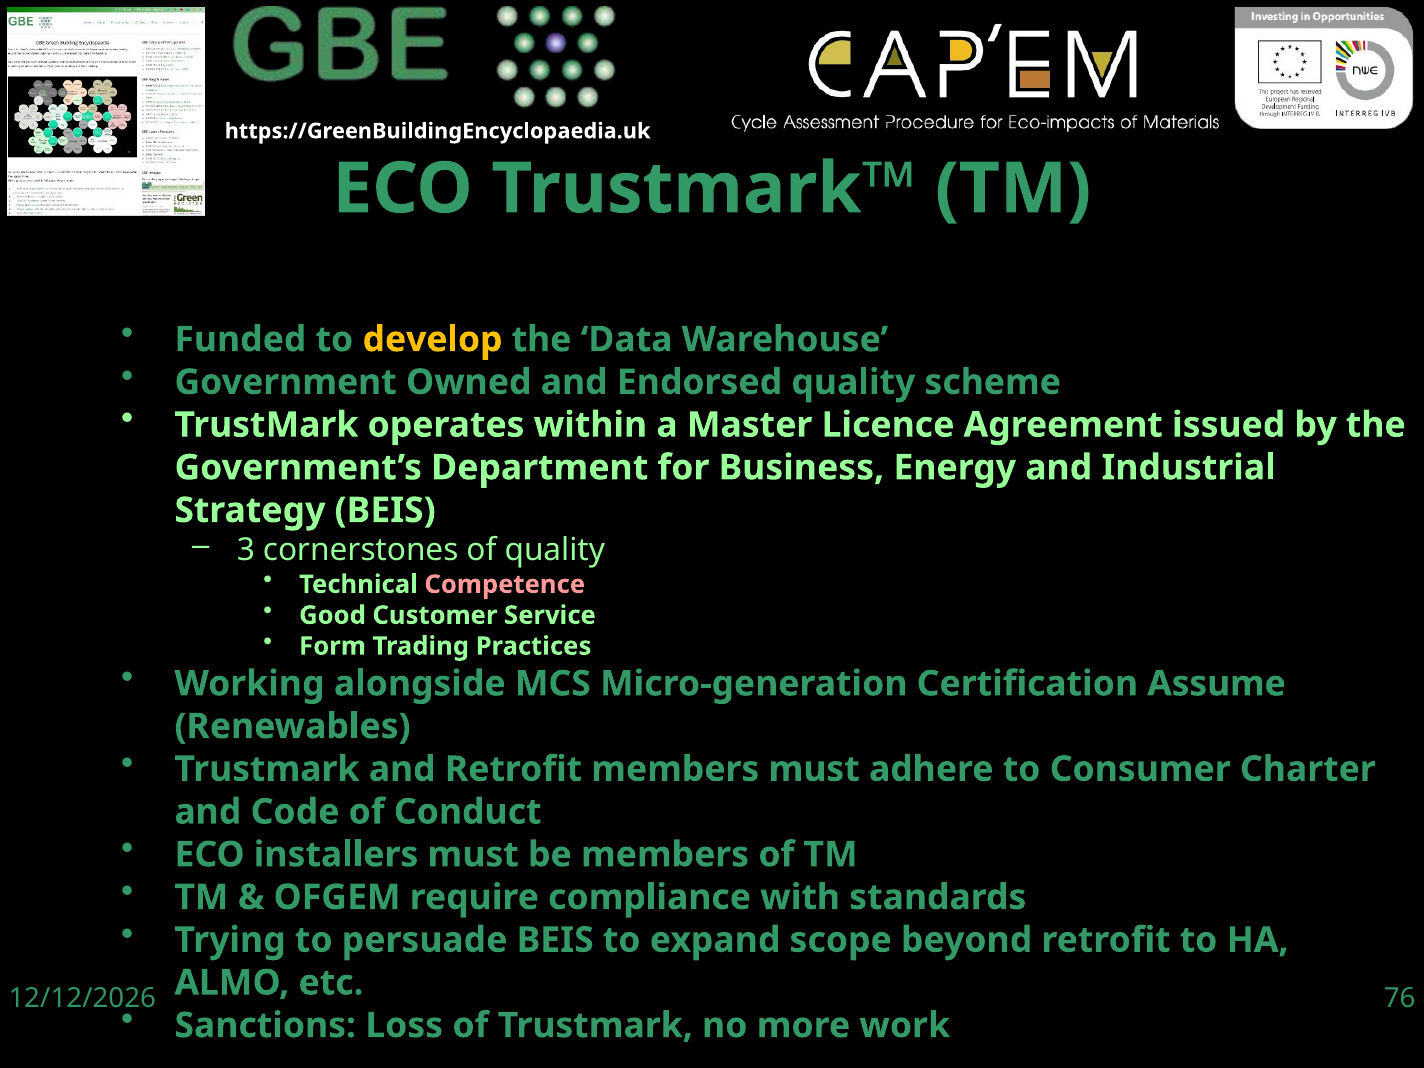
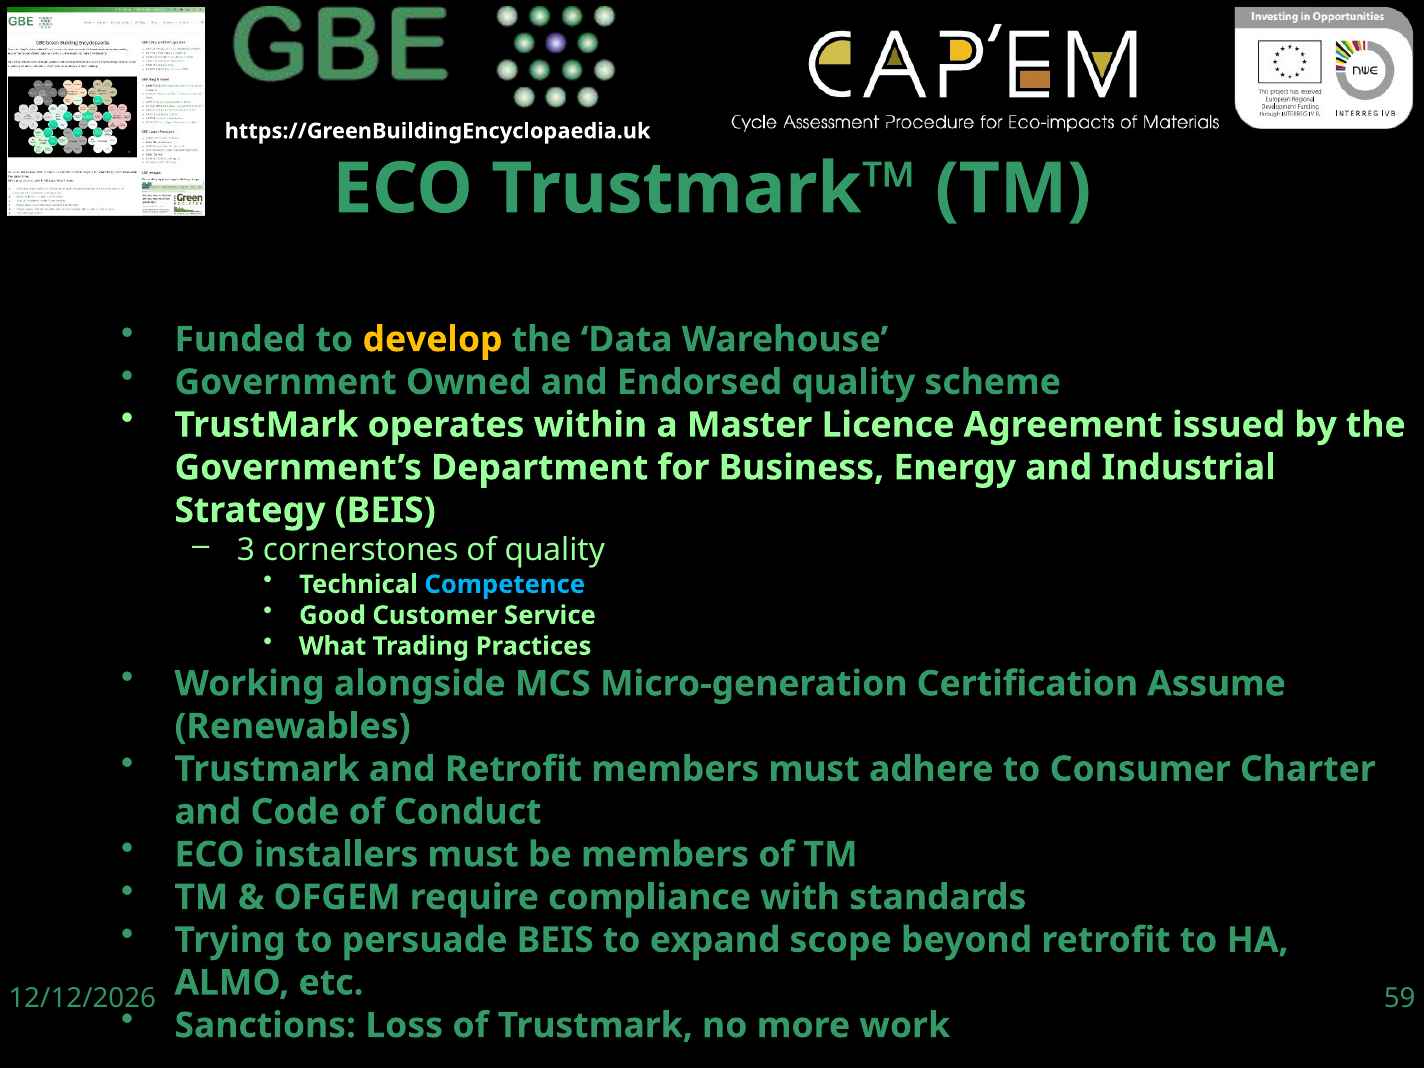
Competence colour: pink -> light blue
Form: Form -> What
76: 76 -> 59
